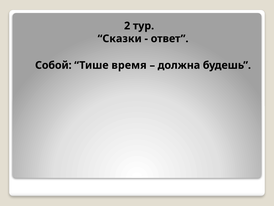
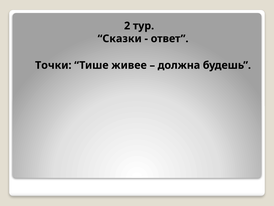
Собой: Собой -> Точки
время: время -> живее
